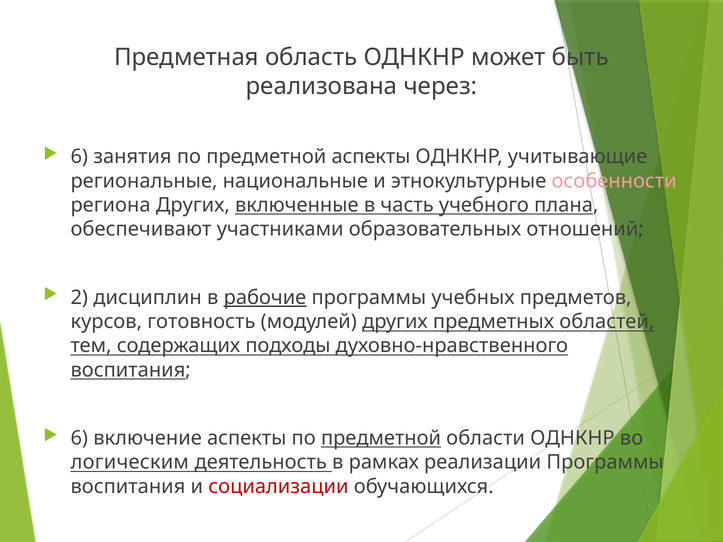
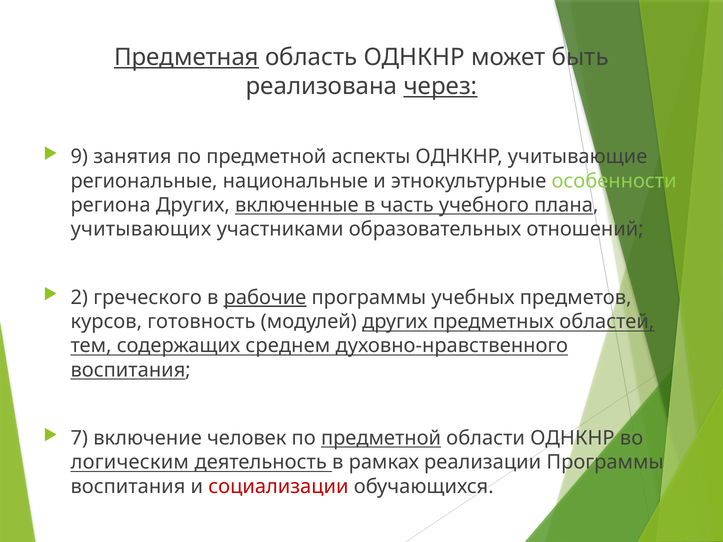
Предметная underline: none -> present
через underline: none -> present
6 at (79, 157): 6 -> 9
особенности colour: pink -> light green
обеспечивают: обеспечивают -> учитывающих
дисциплин: дисциплин -> греческого
подходы: подходы -> среднем
6 at (79, 438): 6 -> 7
включение аспекты: аспекты -> человек
